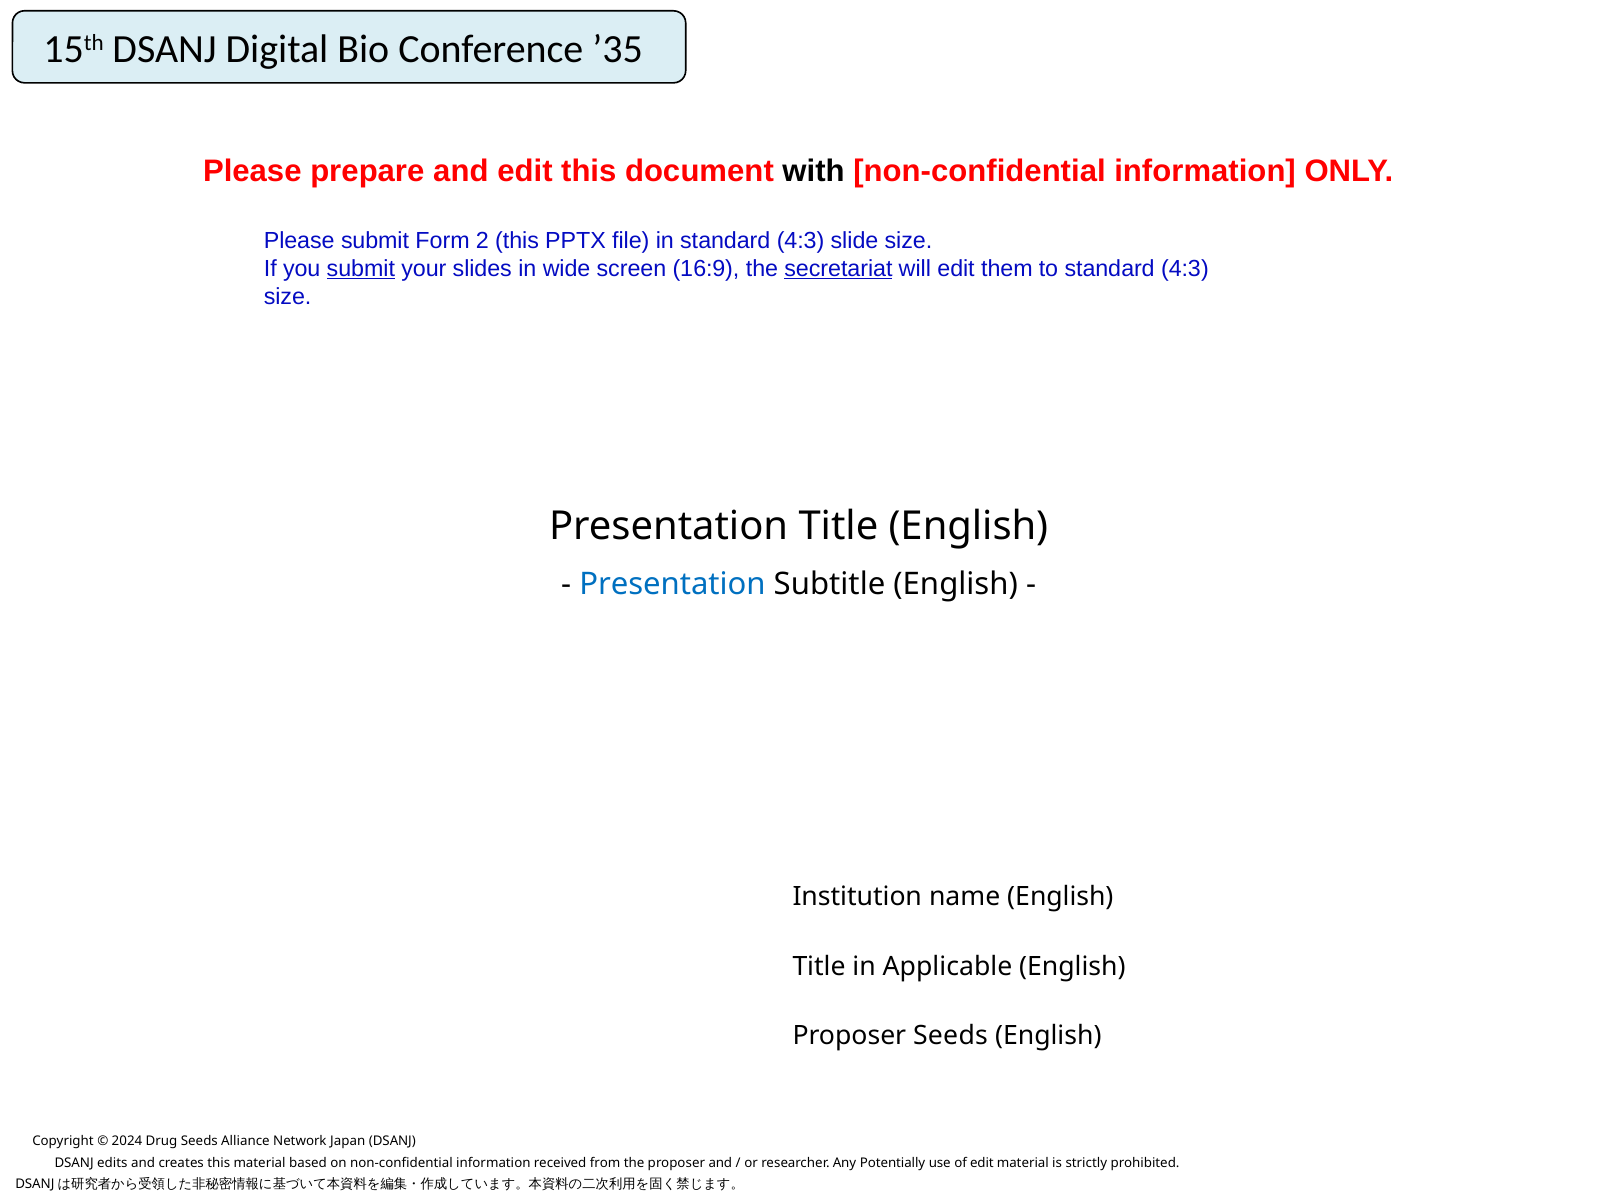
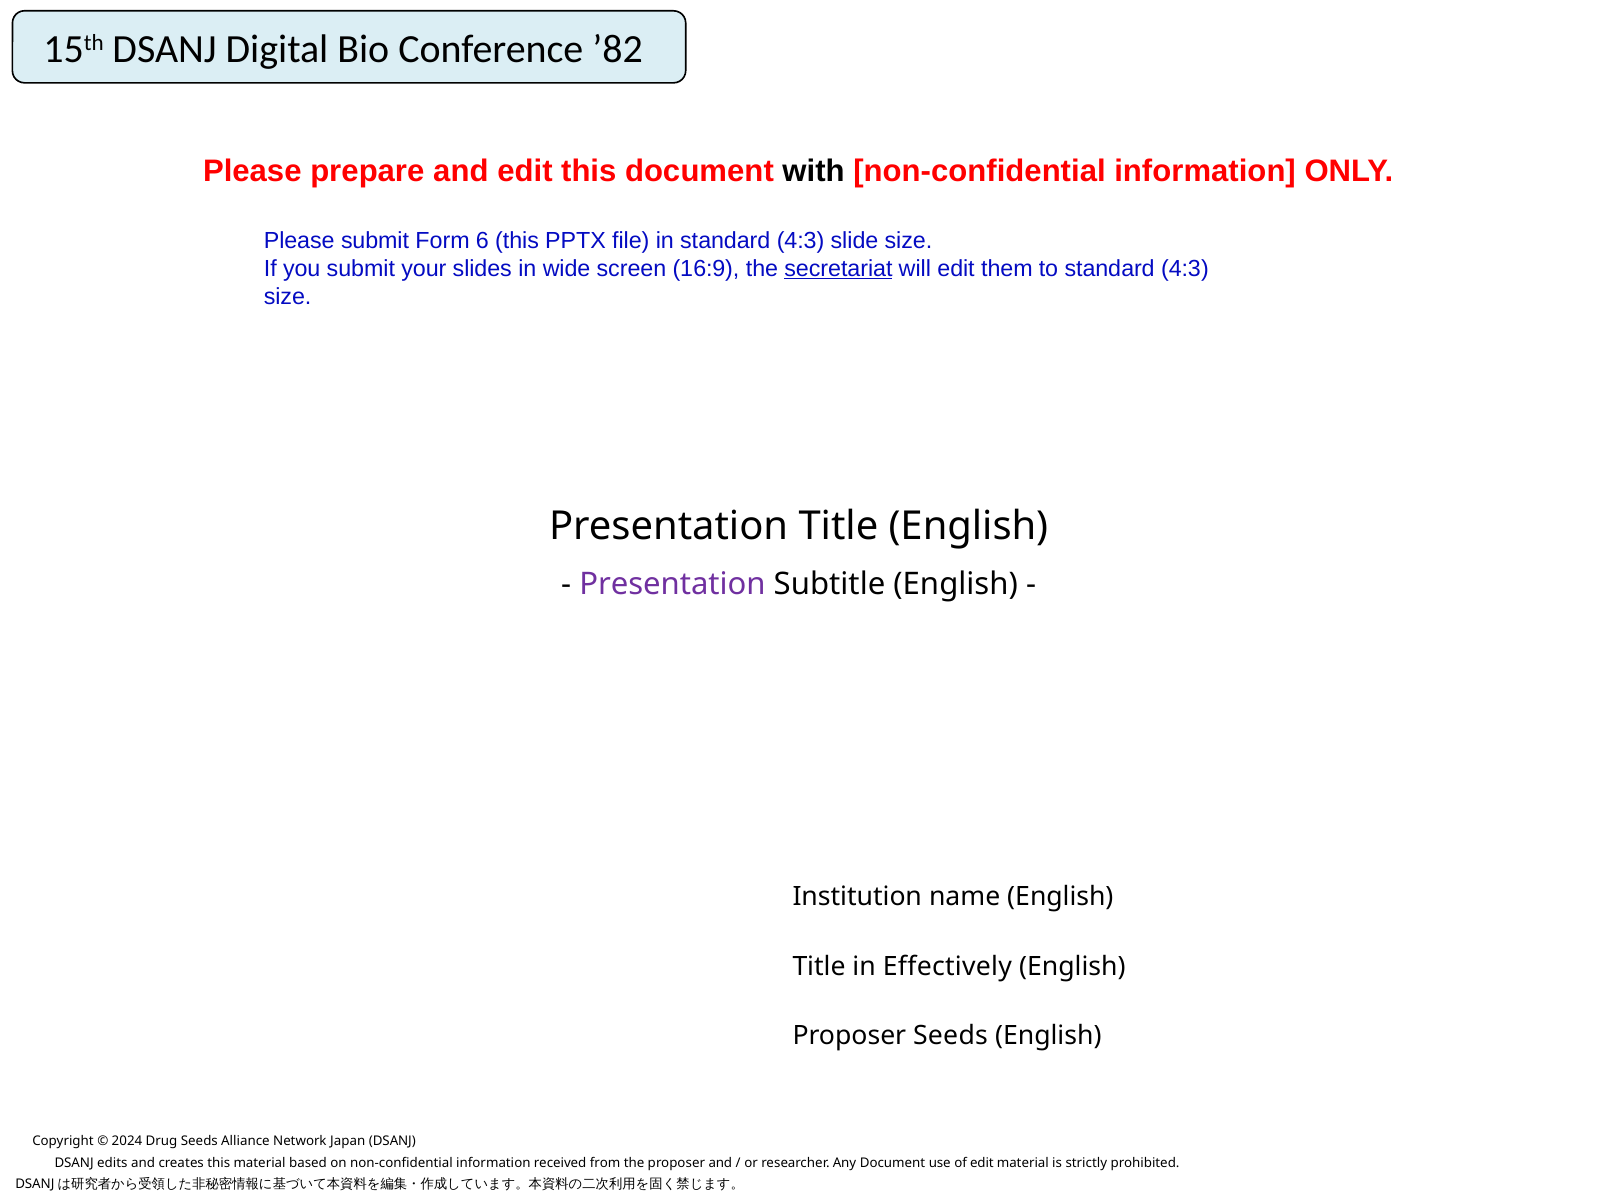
’35: ’35 -> ’82
2: 2 -> 6
submit at (361, 269) underline: present -> none
Presentation at (672, 585) colour: blue -> purple
Applicable: Applicable -> Effectively
Any Potentially: Potentially -> Document
